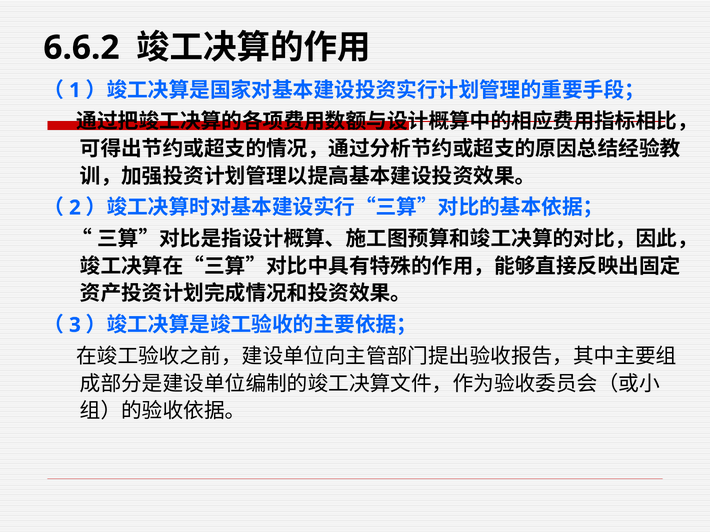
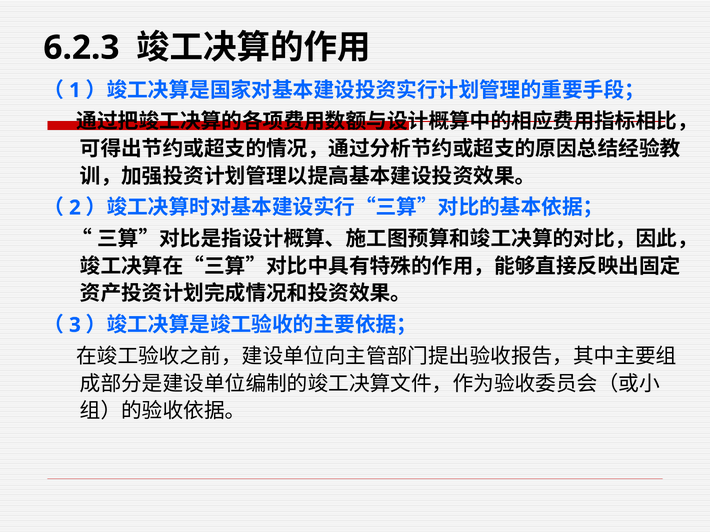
6.6.2: 6.6.2 -> 6.2.3
